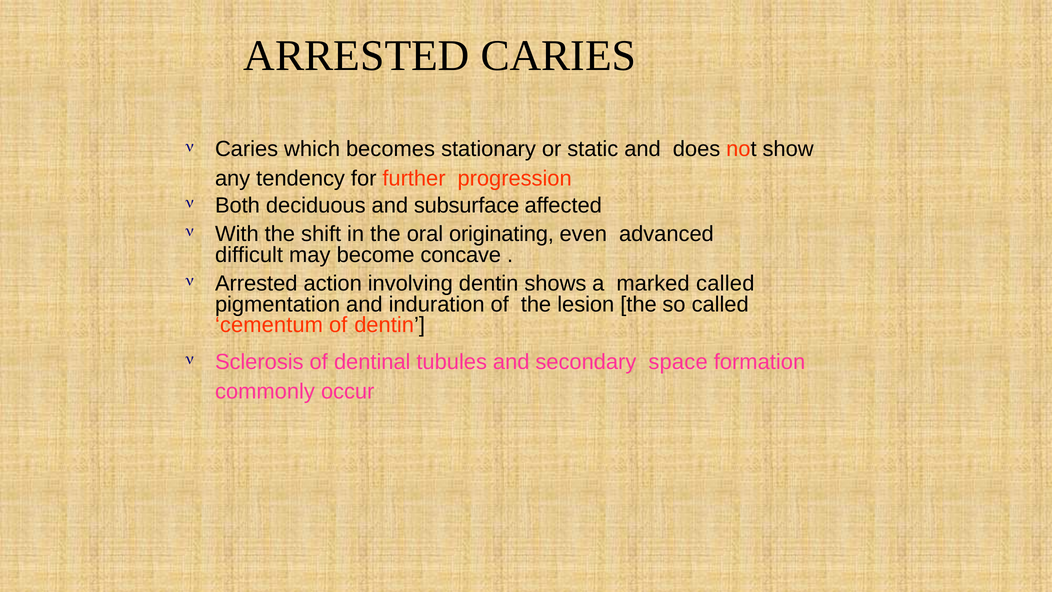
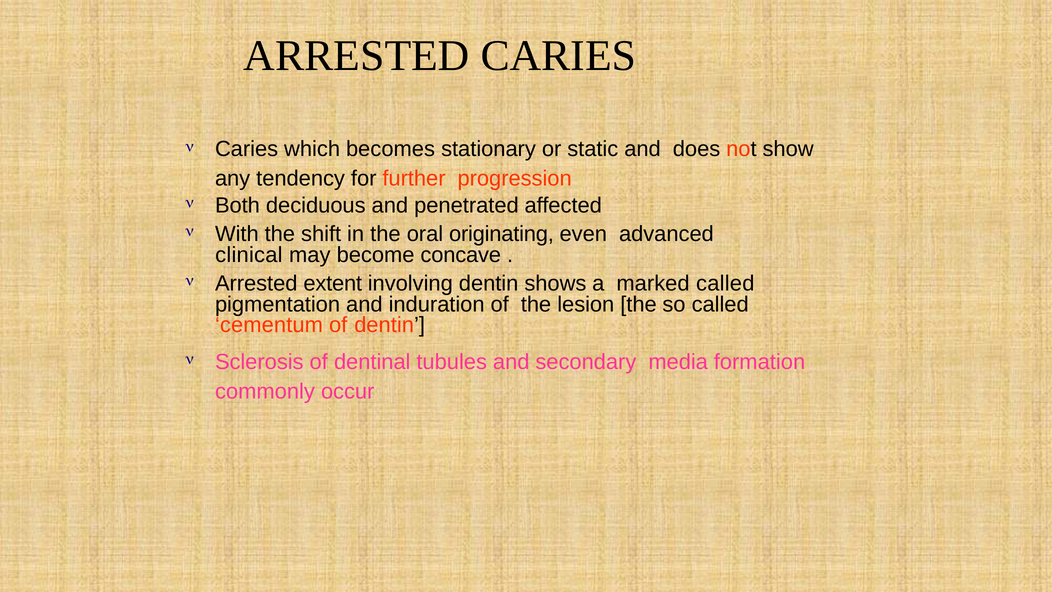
subsurface: subsurface -> penetrated
difficult: difficult -> clinical
action: action -> extent
space: space -> media
